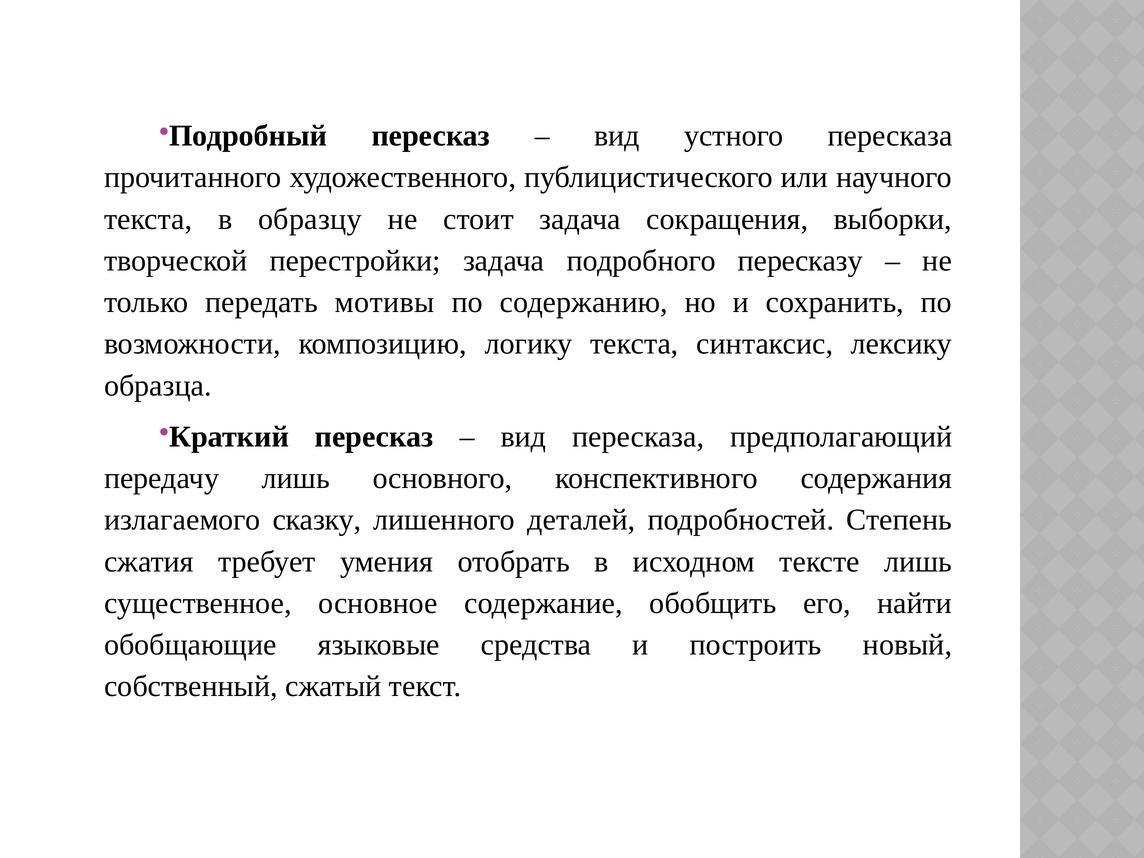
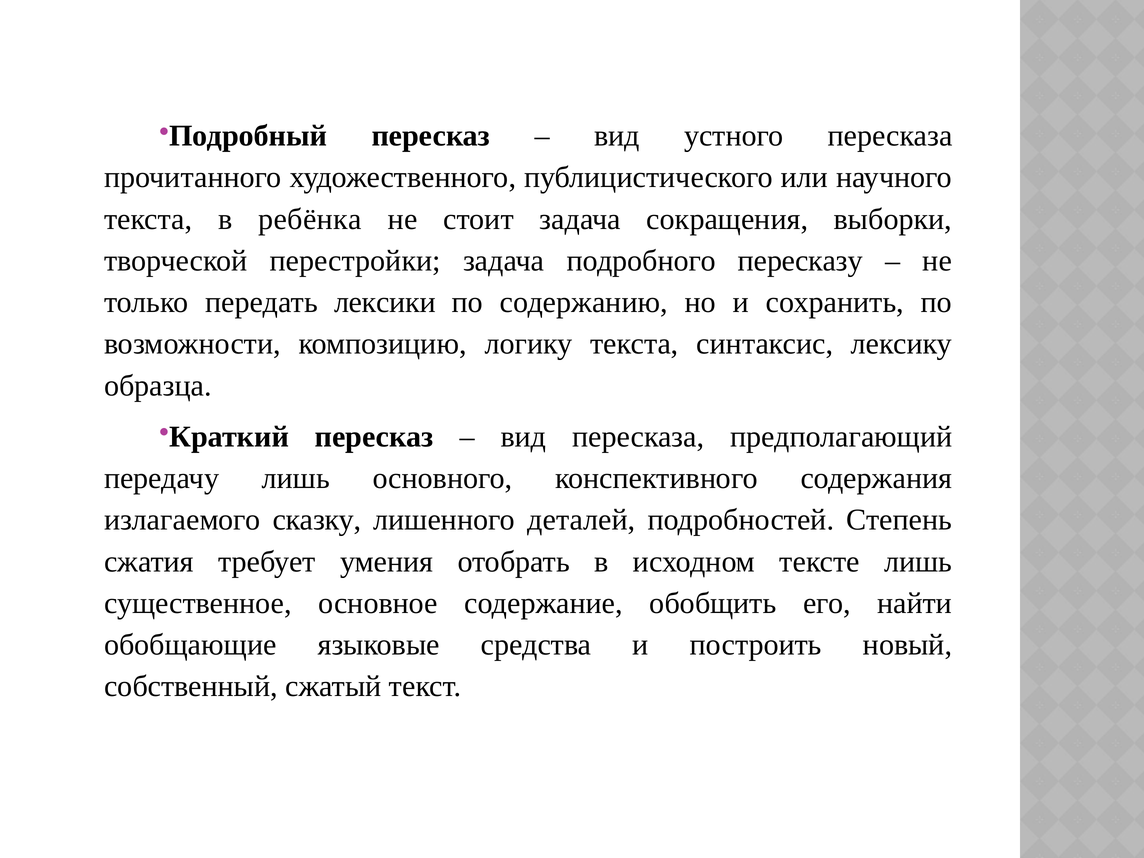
образцу: образцу -> ребёнка
мотивы: мотивы -> лексики
